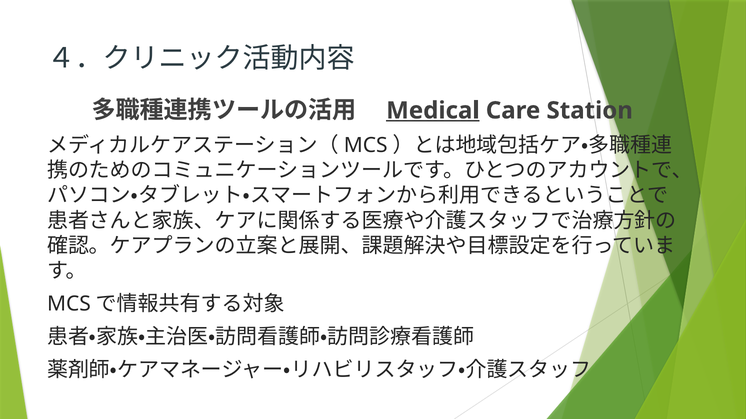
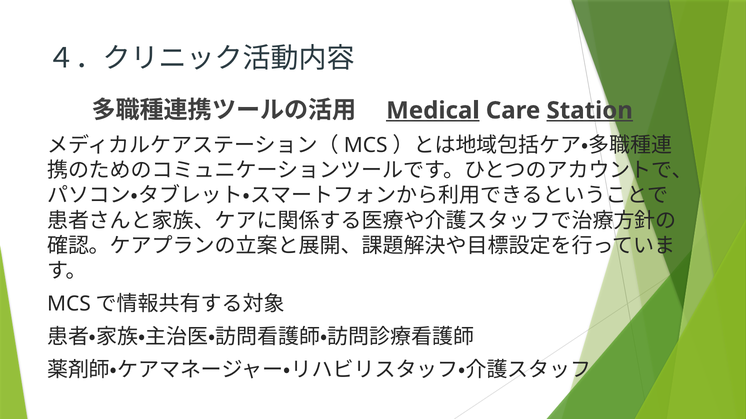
Station underline: none -> present
